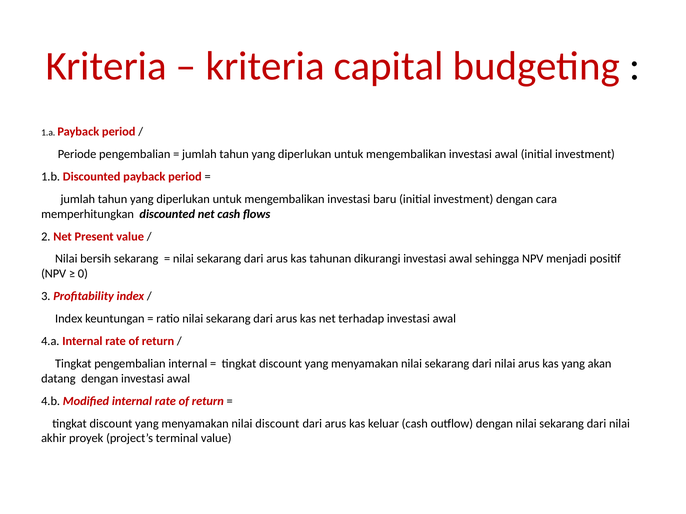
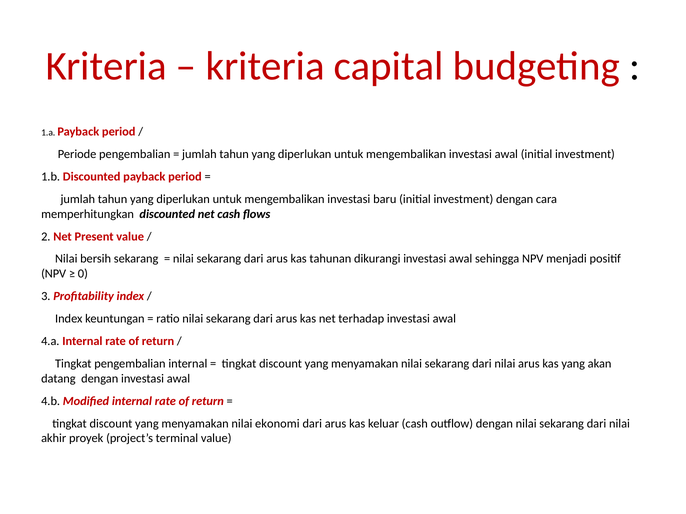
nilai discount: discount -> ekonomi
